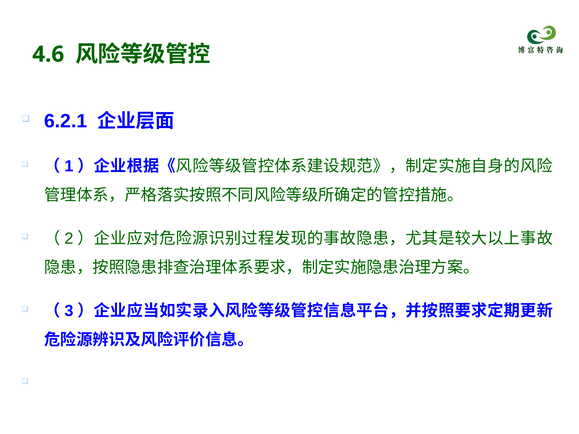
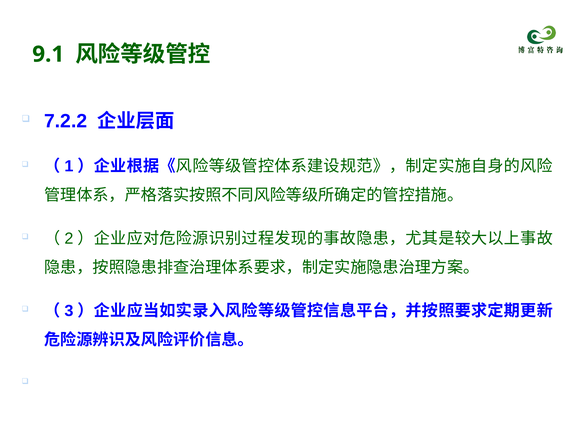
4.6: 4.6 -> 9.1
6.2.1: 6.2.1 -> 7.2.2
